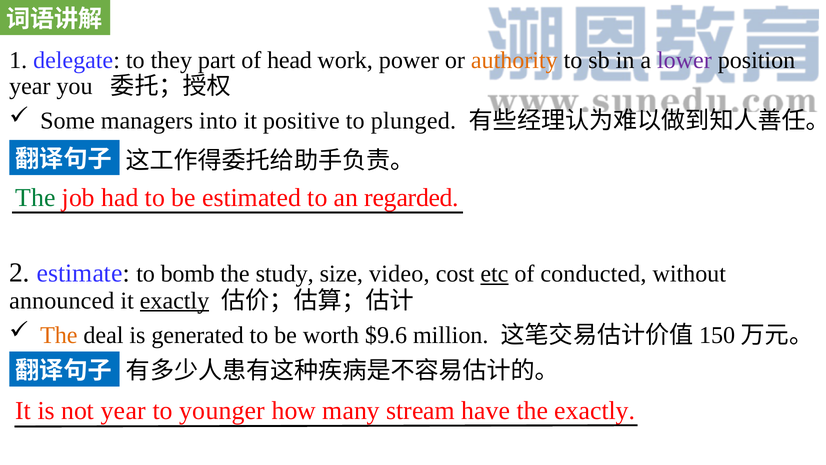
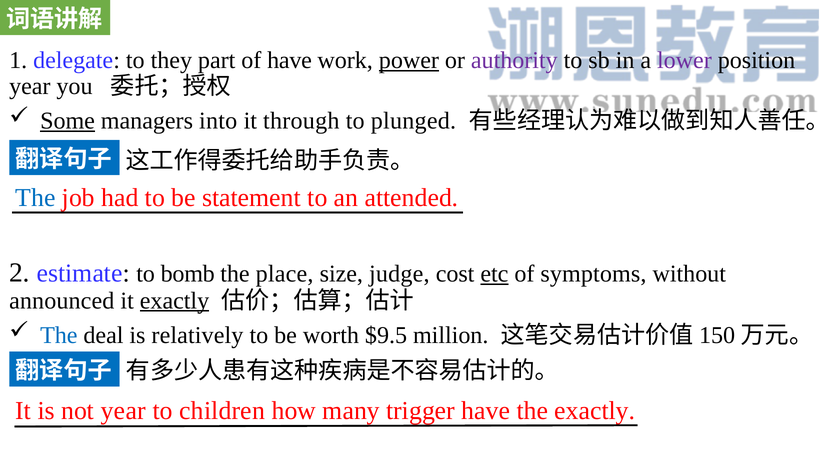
of head: head -> have
power underline: none -> present
authority colour: orange -> purple
Some underline: none -> present
positive: positive -> through
The at (35, 197) colour: green -> blue
estimated: estimated -> statement
regarded: regarded -> attended
study: study -> place
video: video -> judge
conducted: conducted -> symptoms
The at (59, 335) colour: orange -> blue
generated: generated -> relatively
$9.6: $9.6 -> $9.5
younger: younger -> children
stream: stream -> trigger
